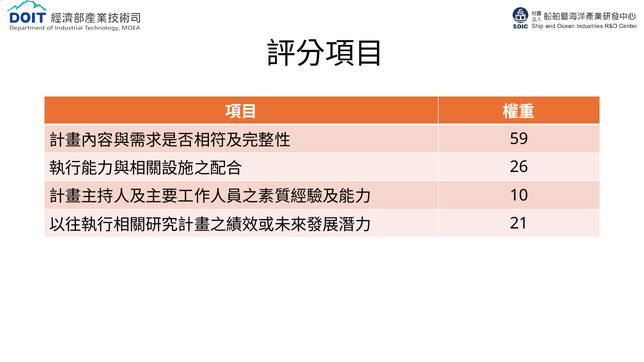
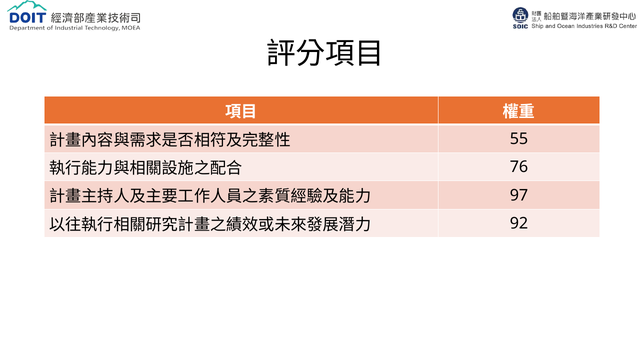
59: 59 -> 55
26: 26 -> 76
10: 10 -> 97
21: 21 -> 92
